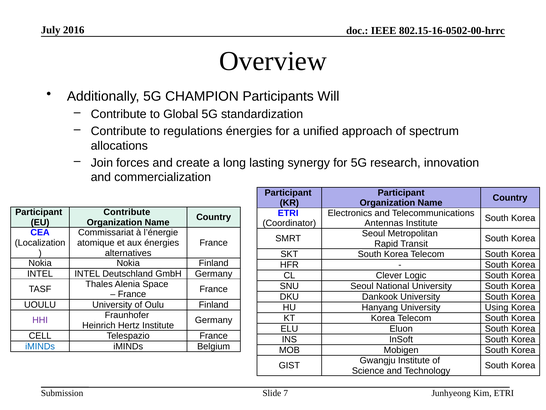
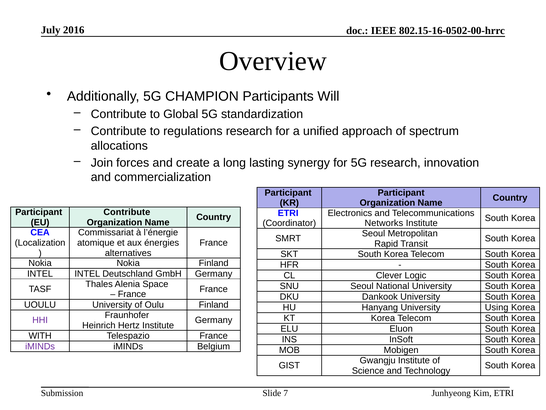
regulations énergies: énergies -> research
Antennas: Antennas -> Networks
CELL: CELL -> WITH
iMINDs at (40, 346) colour: blue -> purple
